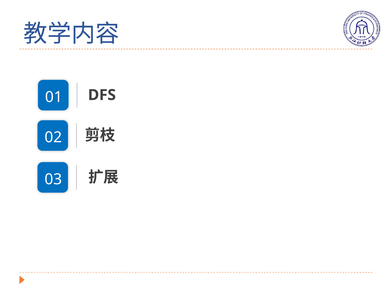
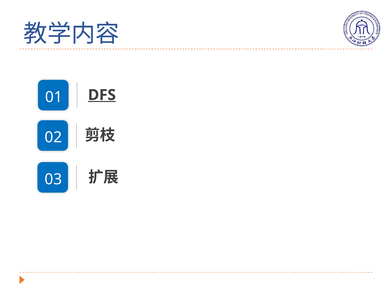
DFS underline: none -> present
